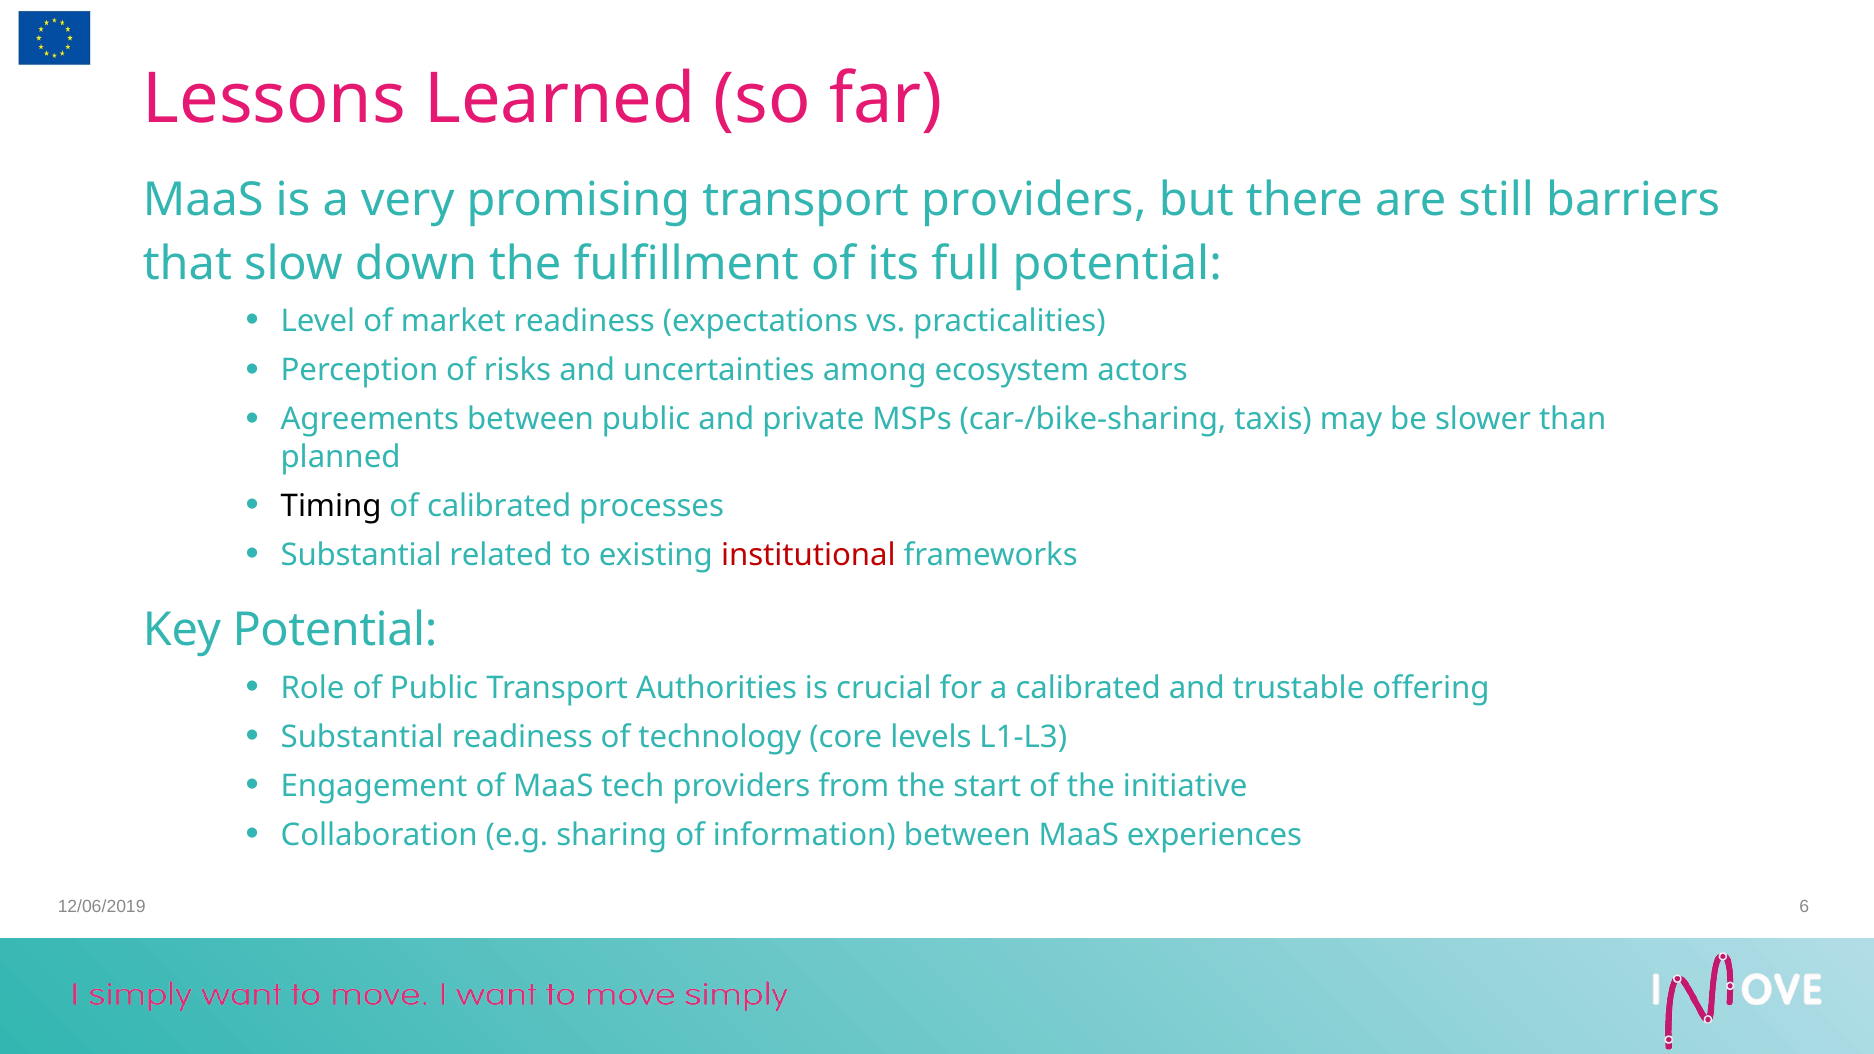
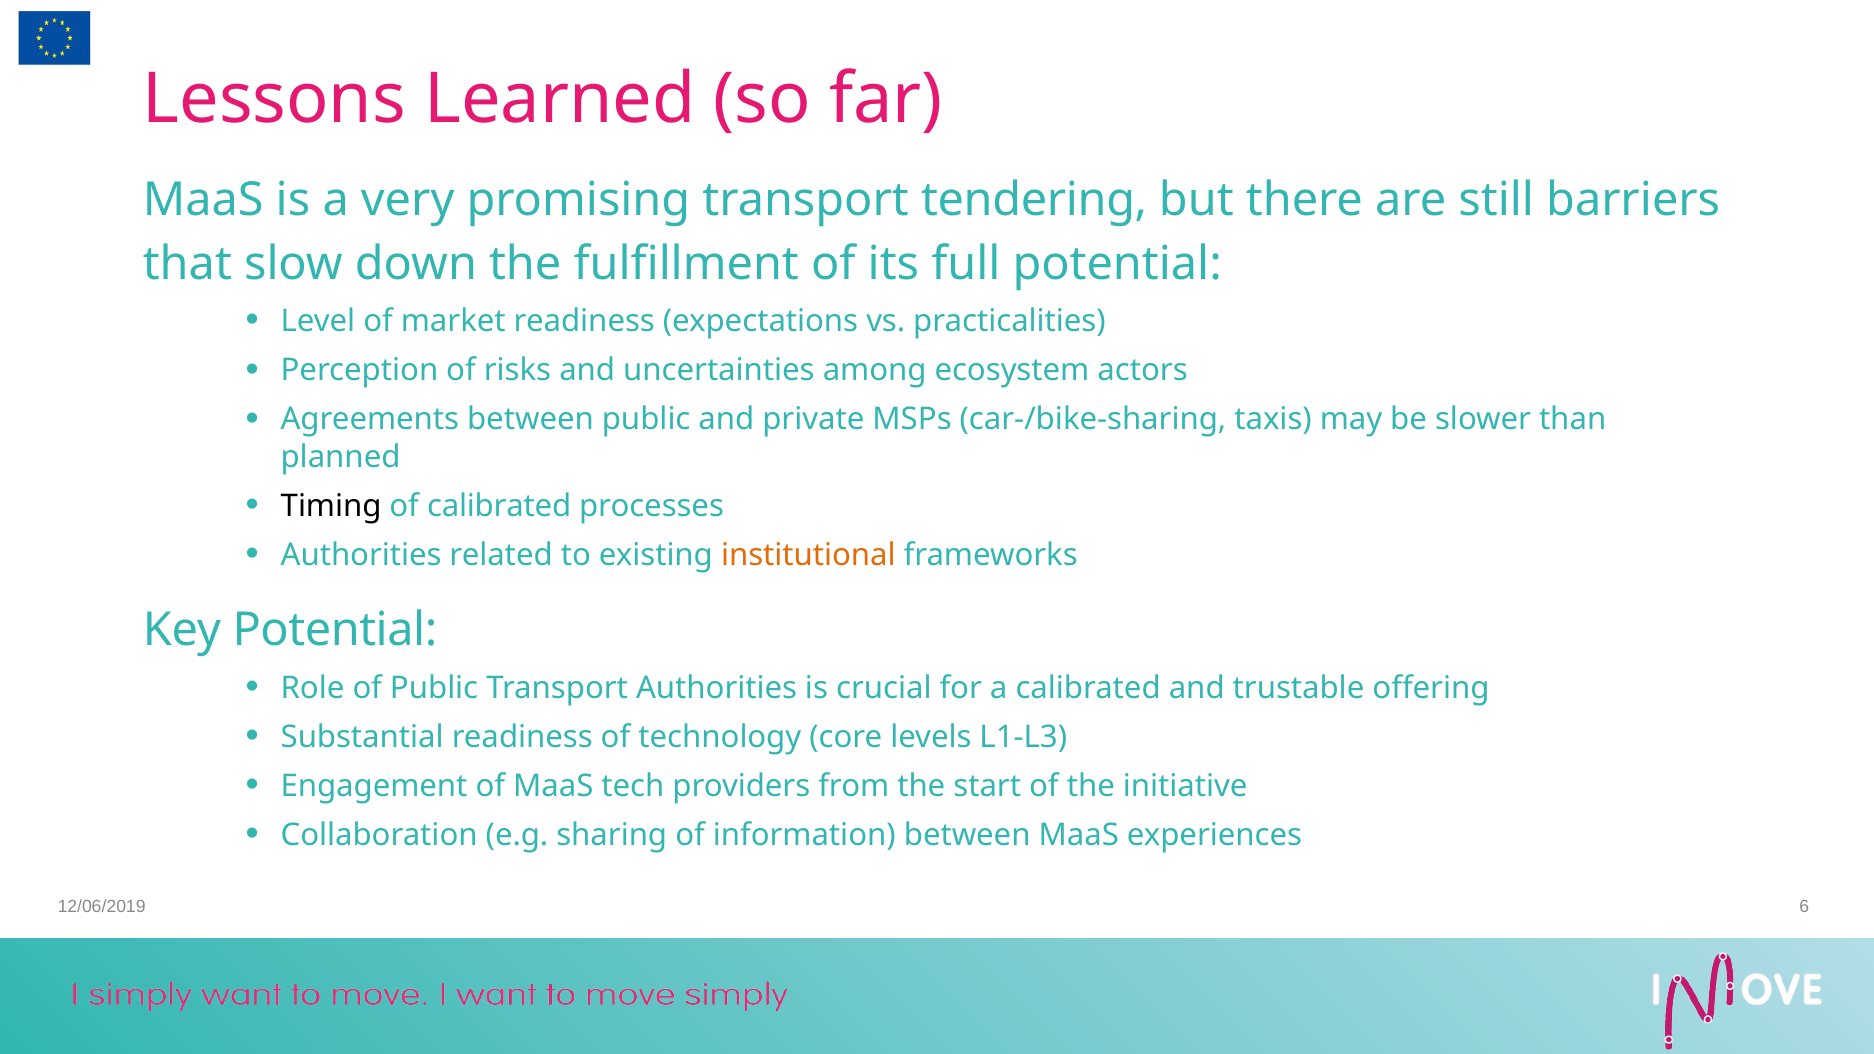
transport providers: providers -> tendering
Substantial at (361, 555): Substantial -> Authorities
institutional colour: red -> orange
